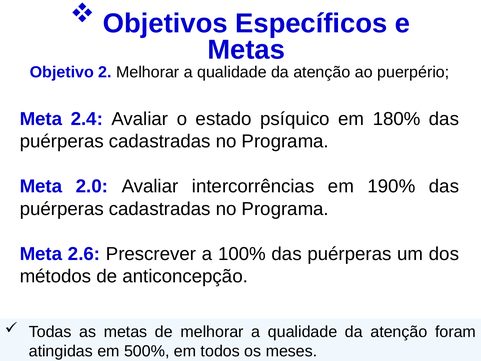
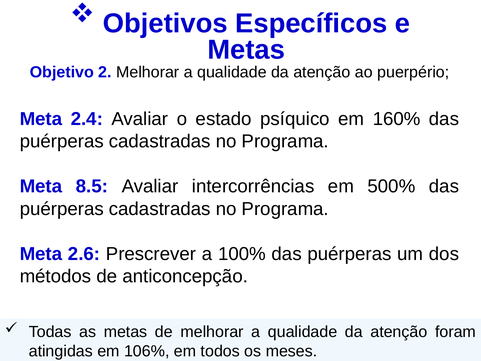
180%: 180% -> 160%
2.0: 2.0 -> 8.5
190%: 190% -> 500%
500%: 500% -> 106%
